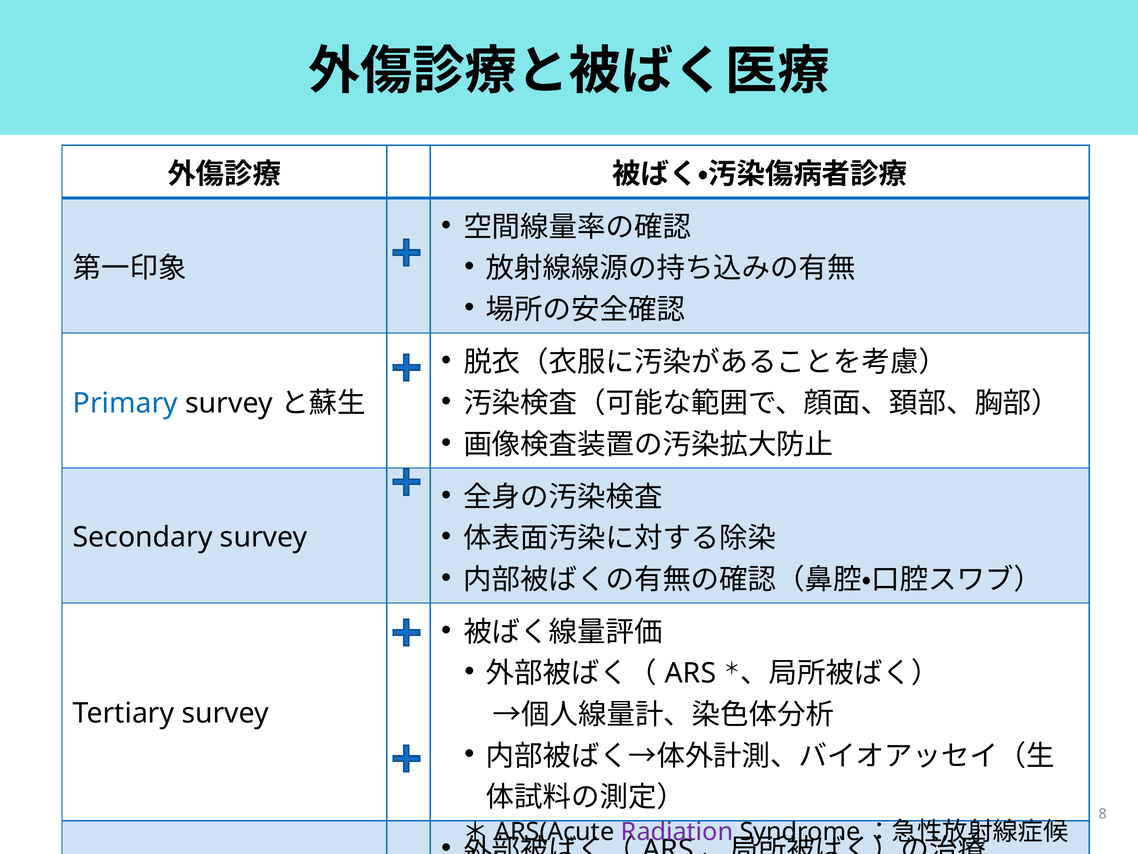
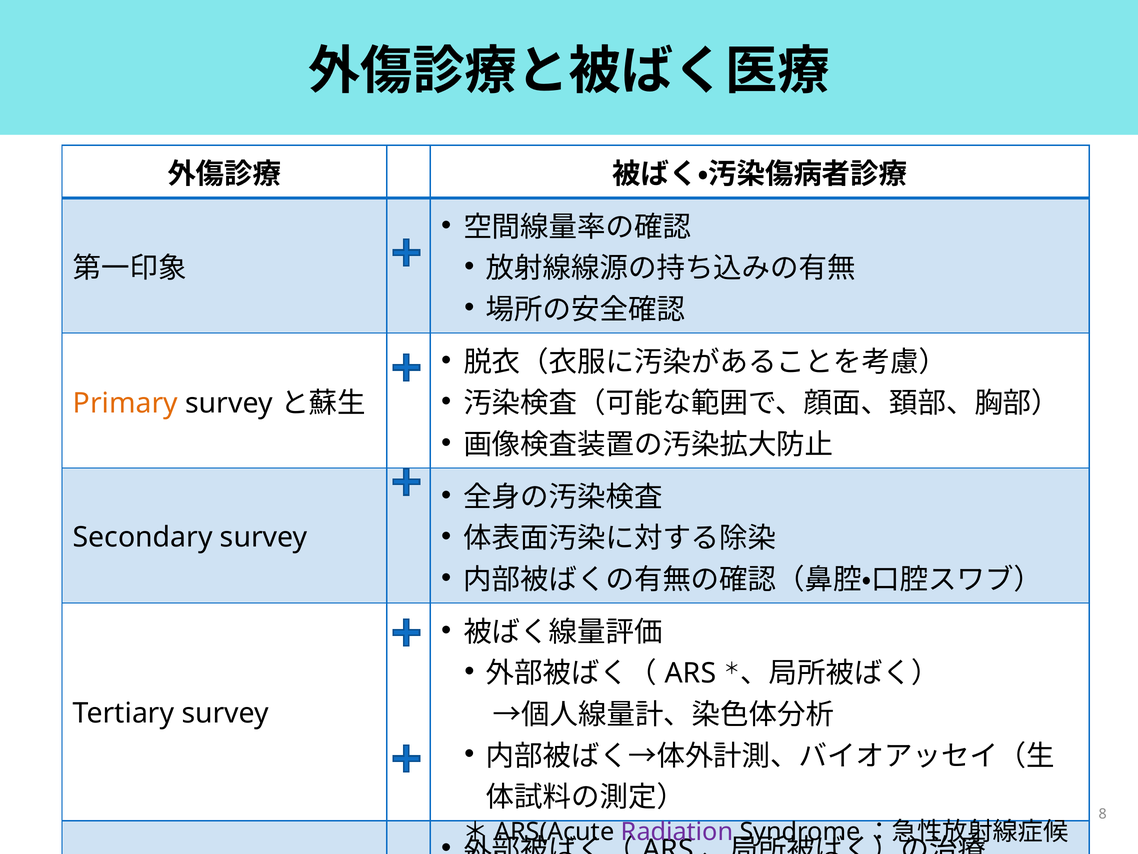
Primary colour: blue -> orange
